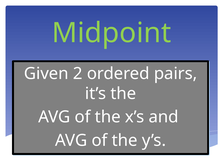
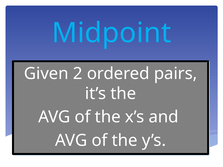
Midpoint colour: light green -> light blue
